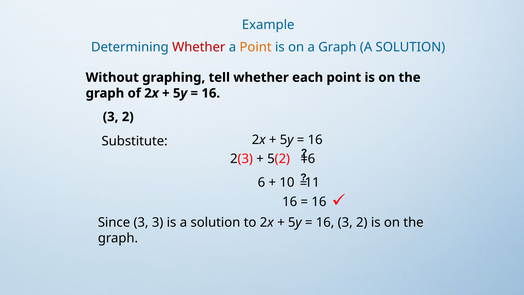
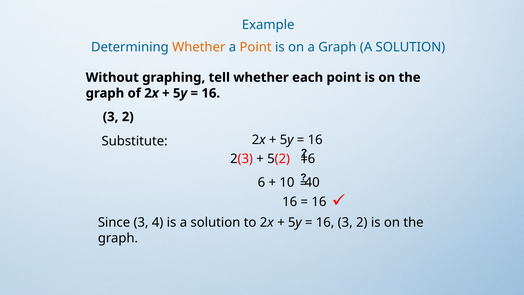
Whether at (199, 47) colour: red -> orange
11: 11 -> 40
3 3: 3 -> 4
